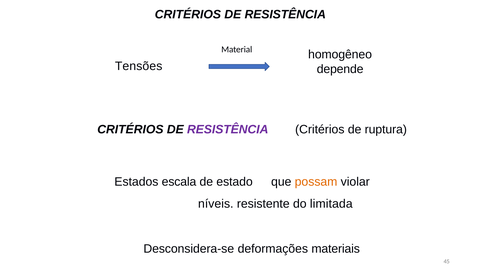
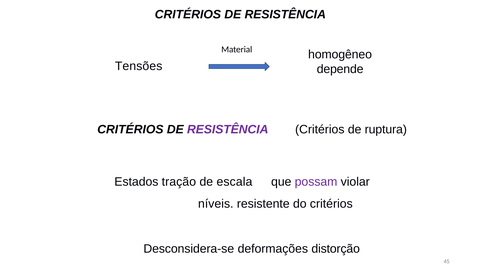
escala: escala -> tração
estado: estado -> escala
possam colour: orange -> purple
do limitada: limitada -> critérios
materiais: materiais -> distorção
